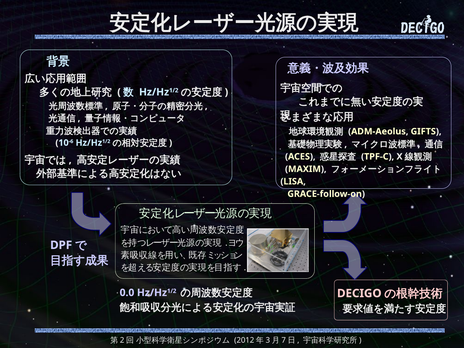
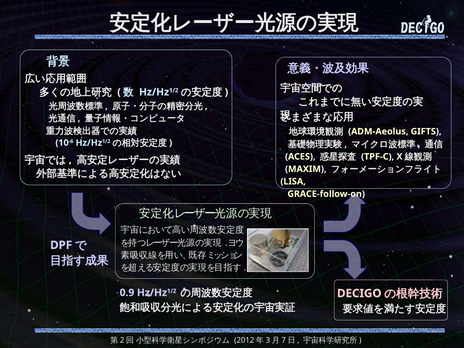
0.0: 0.0 -> 0.9
